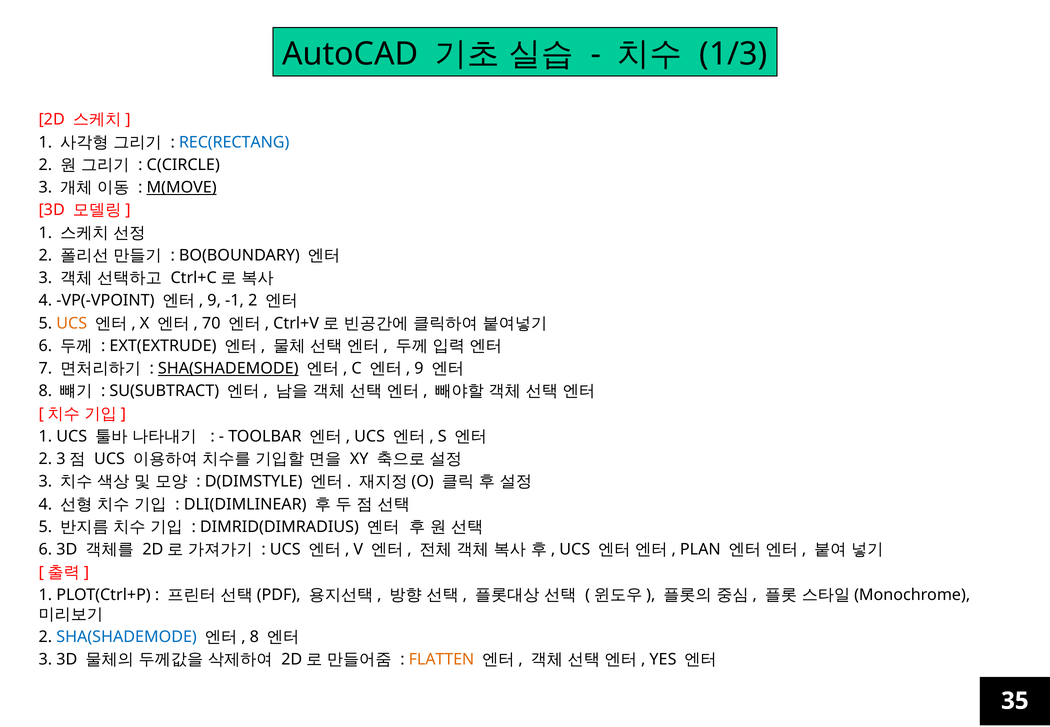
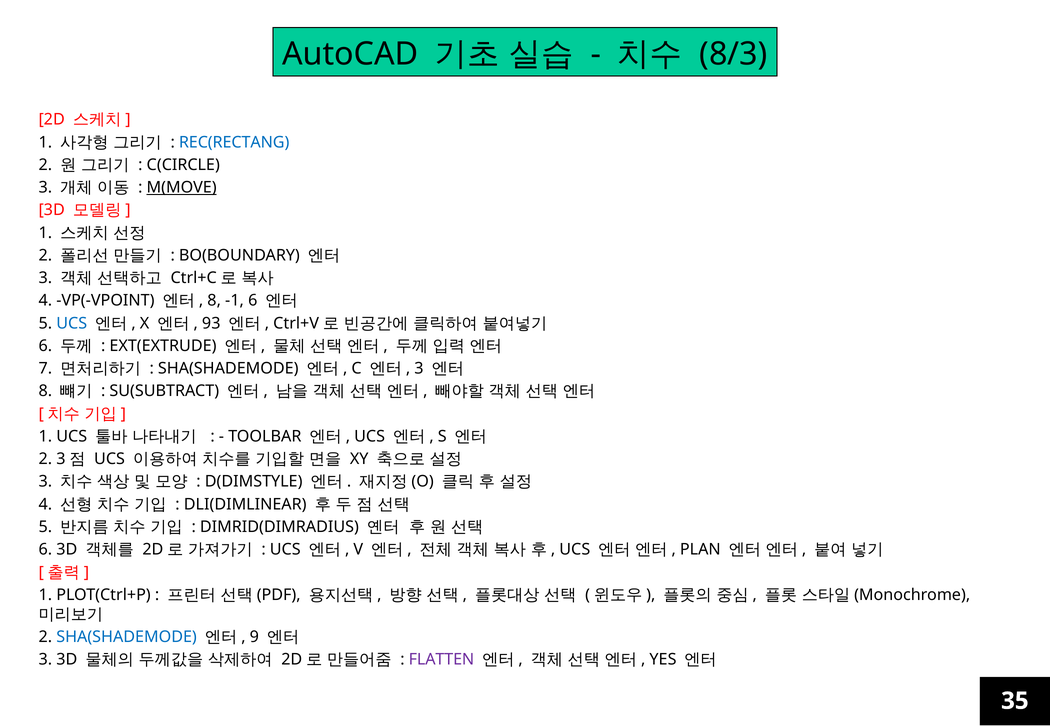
1/3: 1/3 -> 8/3
9 at (214, 301): 9 -> 8
-1 2: 2 -> 6
UCS at (72, 323) colour: orange -> blue
70: 70 -> 93
SHA(SHADEMODE at (228, 368) underline: present -> none
9 at (419, 368): 9 -> 3
8 at (254, 637): 8 -> 9
FLATTEN colour: orange -> purple
